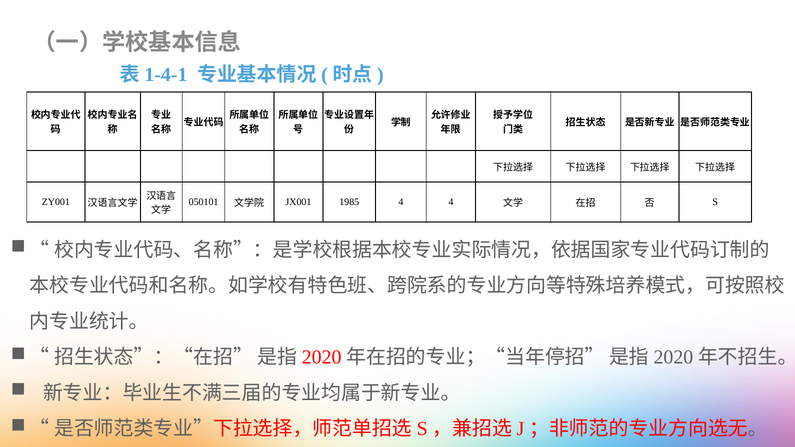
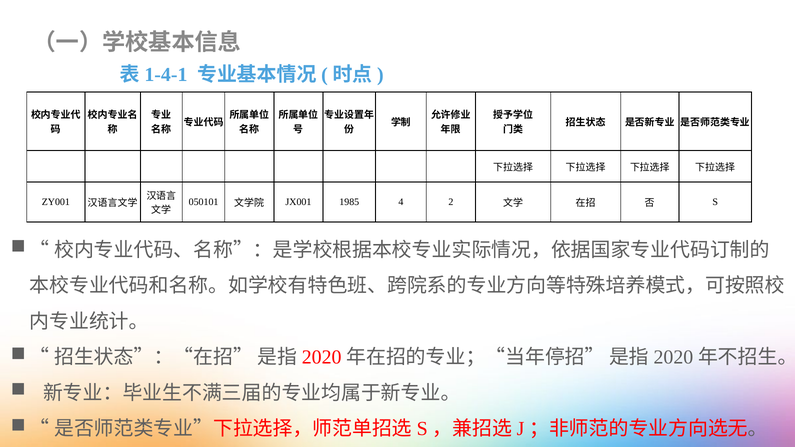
4 4: 4 -> 2
